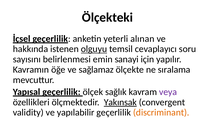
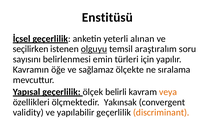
Ölçekteki: Ölçekteki -> Enstitüsü
hakkında: hakkında -> seçilirken
cevaplayıcı: cevaplayıcı -> araştıralım
sanayi: sanayi -> türleri
sağlık: sağlık -> belirli
veya colour: purple -> orange
Yakınsak underline: present -> none
